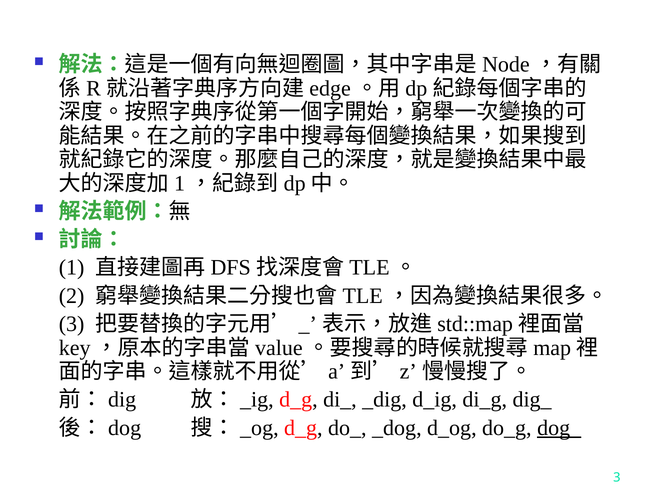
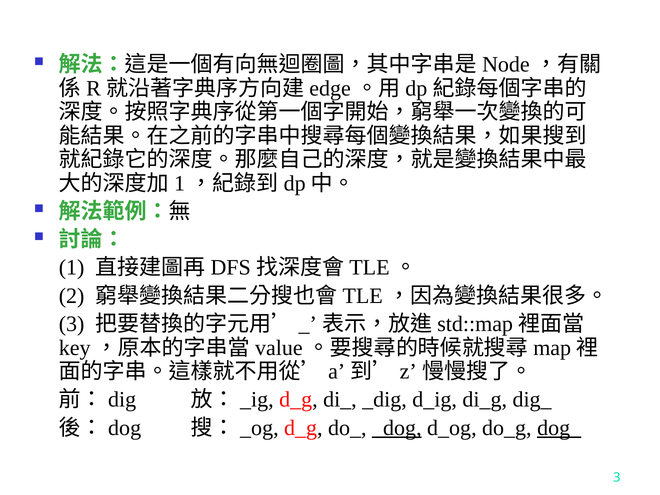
_dog underline: none -> present
